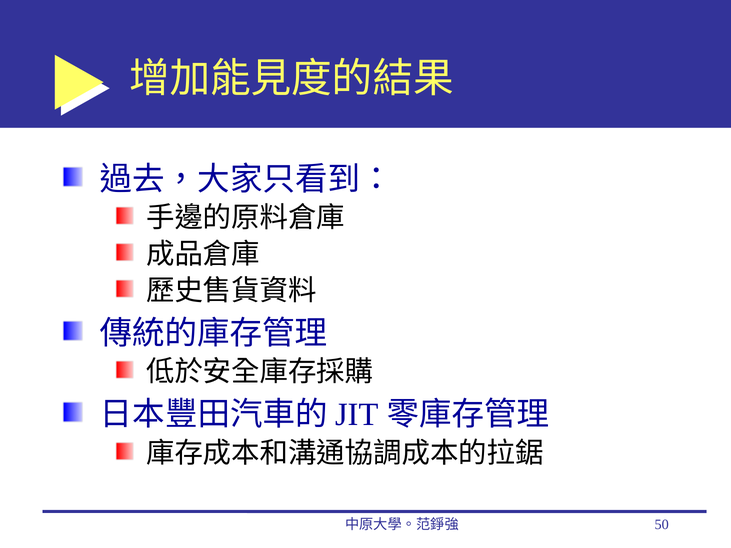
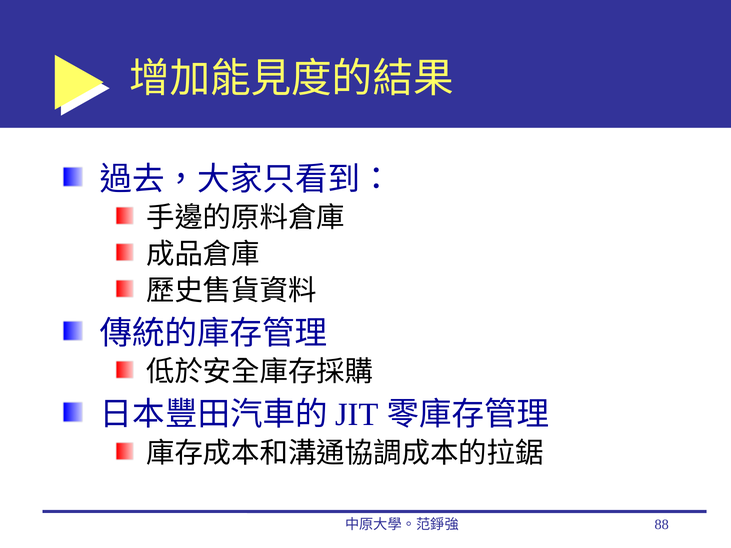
50: 50 -> 88
